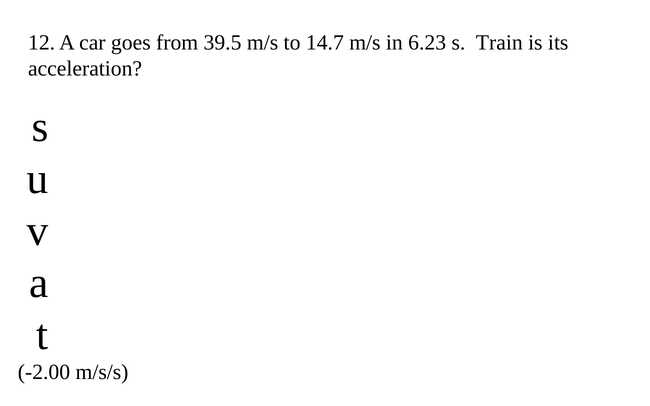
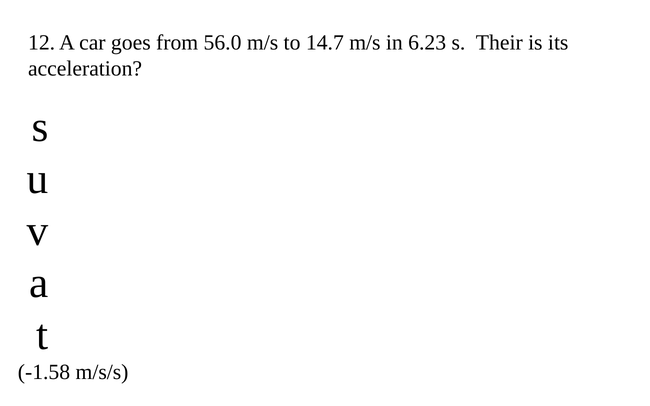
39.5: 39.5 -> 56.0
Train: Train -> Their
-2.00: -2.00 -> -1.58
